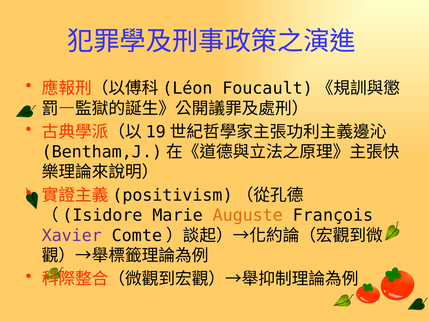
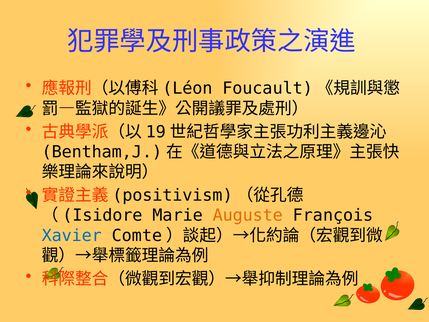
Xavier colour: purple -> blue
